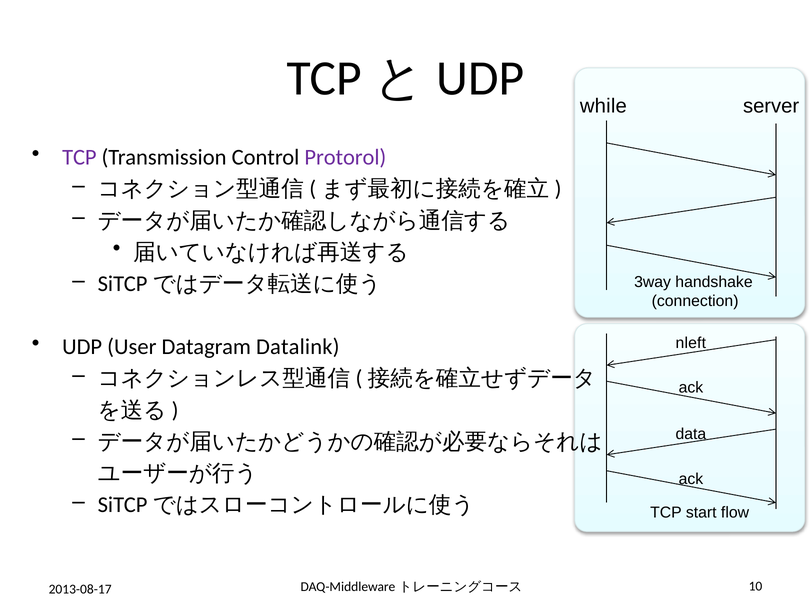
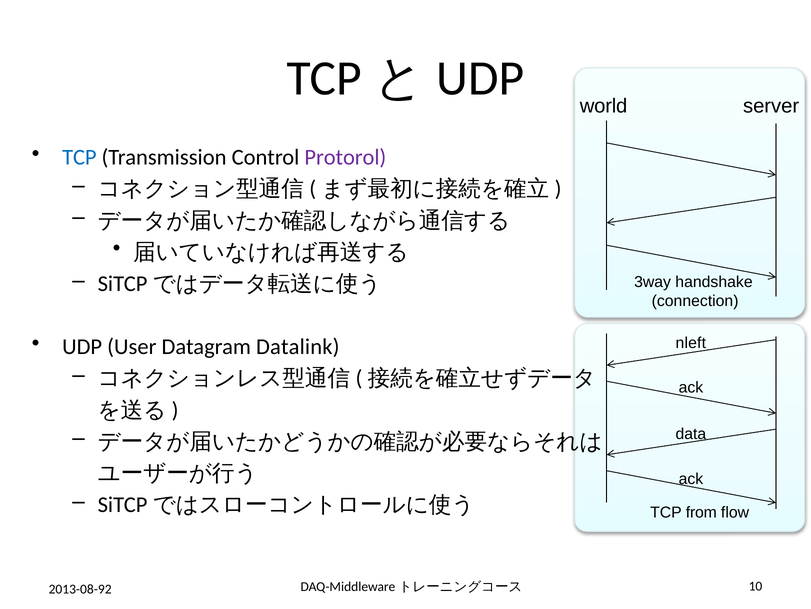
while: while -> world
TCP at (79, 157) colour: purple -> blue
start: start -> from
2013-08-17: 2013-08-17 -> 2013-08-92
